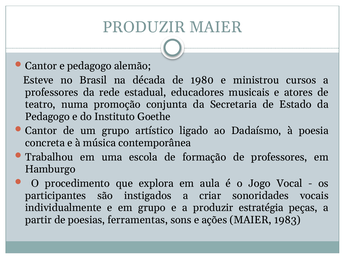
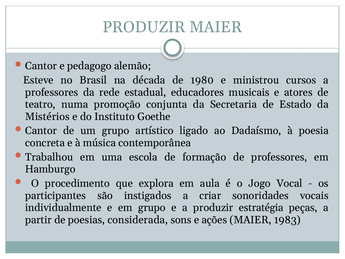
Pedagogo at (48, 116): Pedagogo -> Mistérios
ferramentas: ferramentas -> considerada
